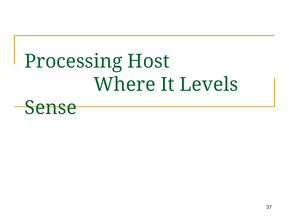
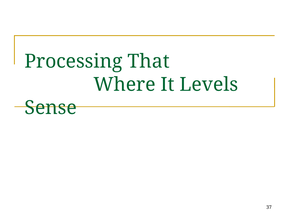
Host: Host -> That
